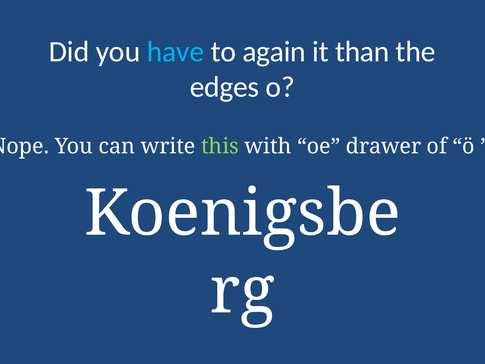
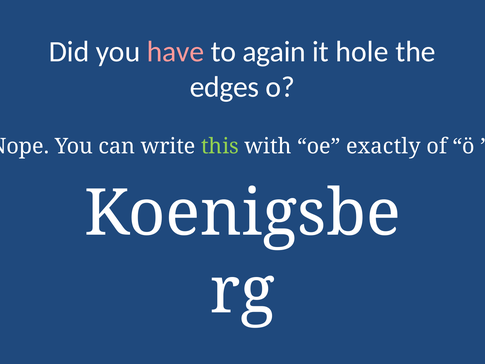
have colour: light blue -> pink
than: than -> hole
drawer: drawer -> exactly
